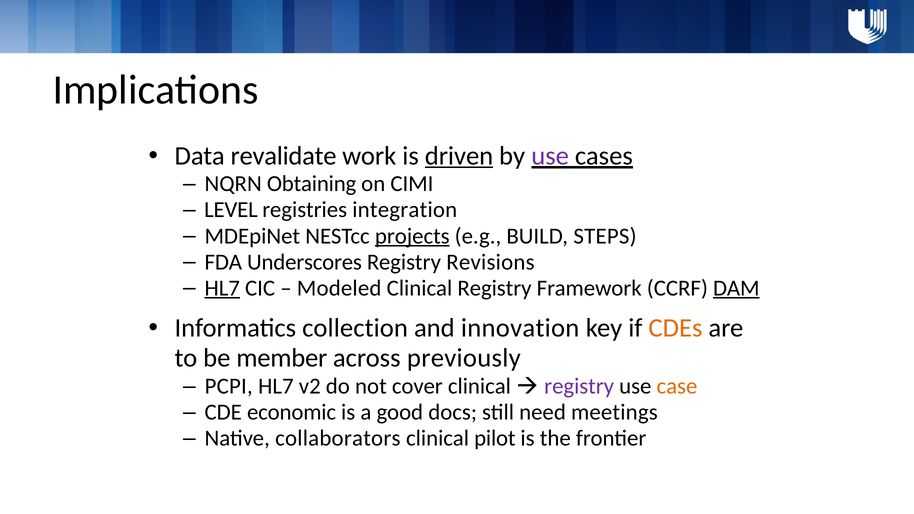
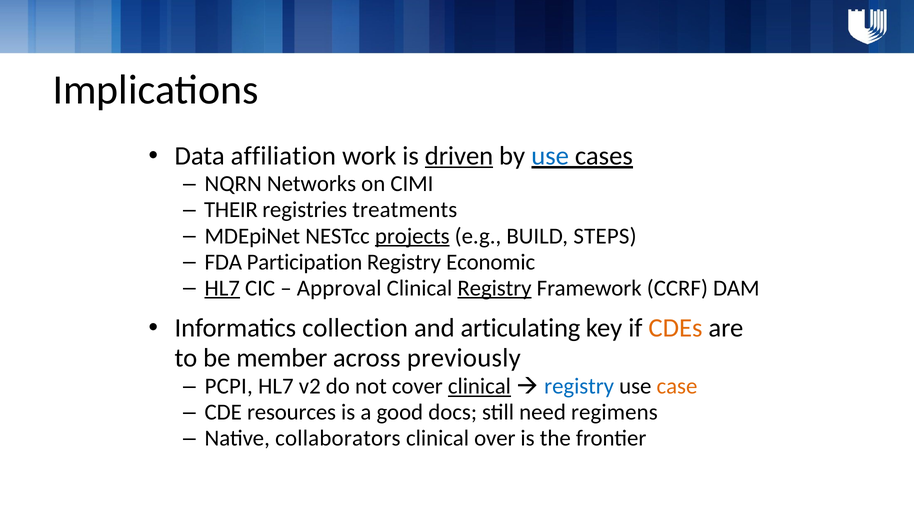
revalidate: revalidate -> affiliation
use at (550, 156) colour: purple -> blue
Obtaining: Obtaining -> Networks
LEVEL: LEVEL -> THEIR
integration: integration -> treatments
Underscores: Underscores -> Participation
Revisions: Revisions -> Economic
Modeled: Modeled -> Approval
Registry at (494, 288) underline: none -> present
DAM underline: present -> none
innovation: innovation -> articulating
clinical at (479, 386) underline: none -> present
registry at (579, 386) colour: purple -> blue
economic: economic -> resources
meetings: meetings -> regimens
pilot: pilot -> over
